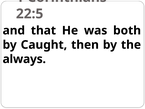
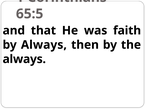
22:5: 22:5 -> 65:5
both: both -> faith
by Caught: Caught -> Always
